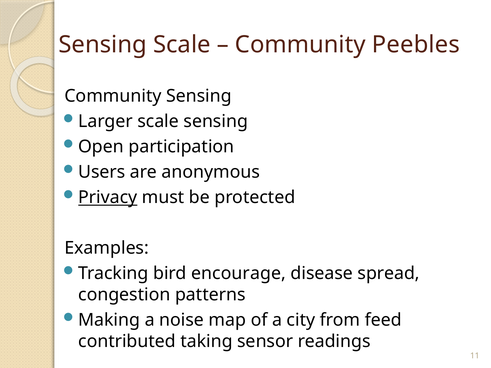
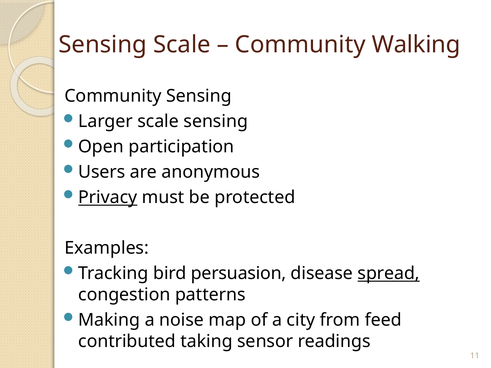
Peebles: Peebles -> Walking
encourage: encourage -> persuasion
spread underline: none -> present
